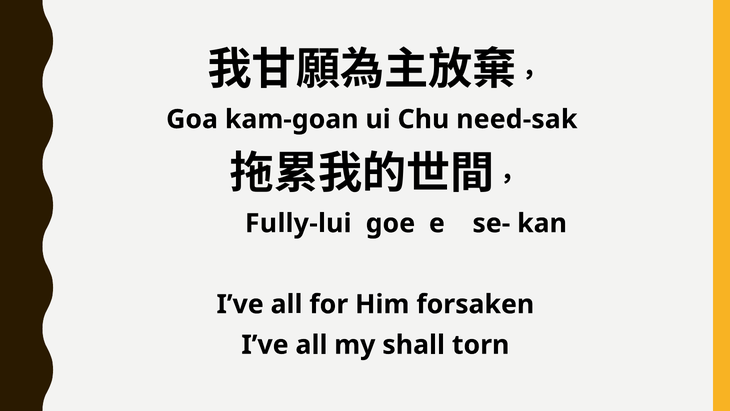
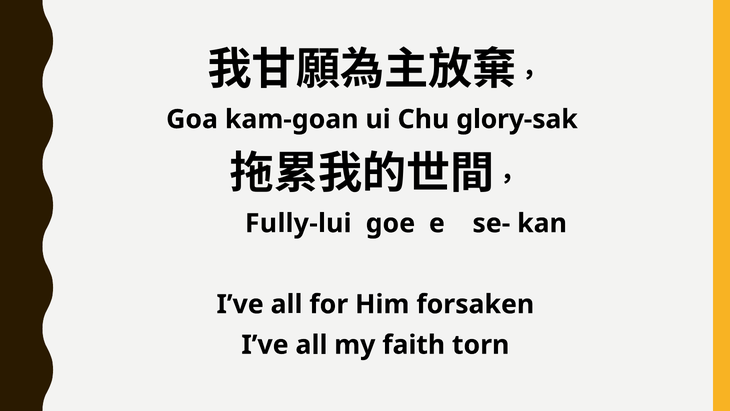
need-sak: need-sak -> glory-sak
shall: shall -> faith
